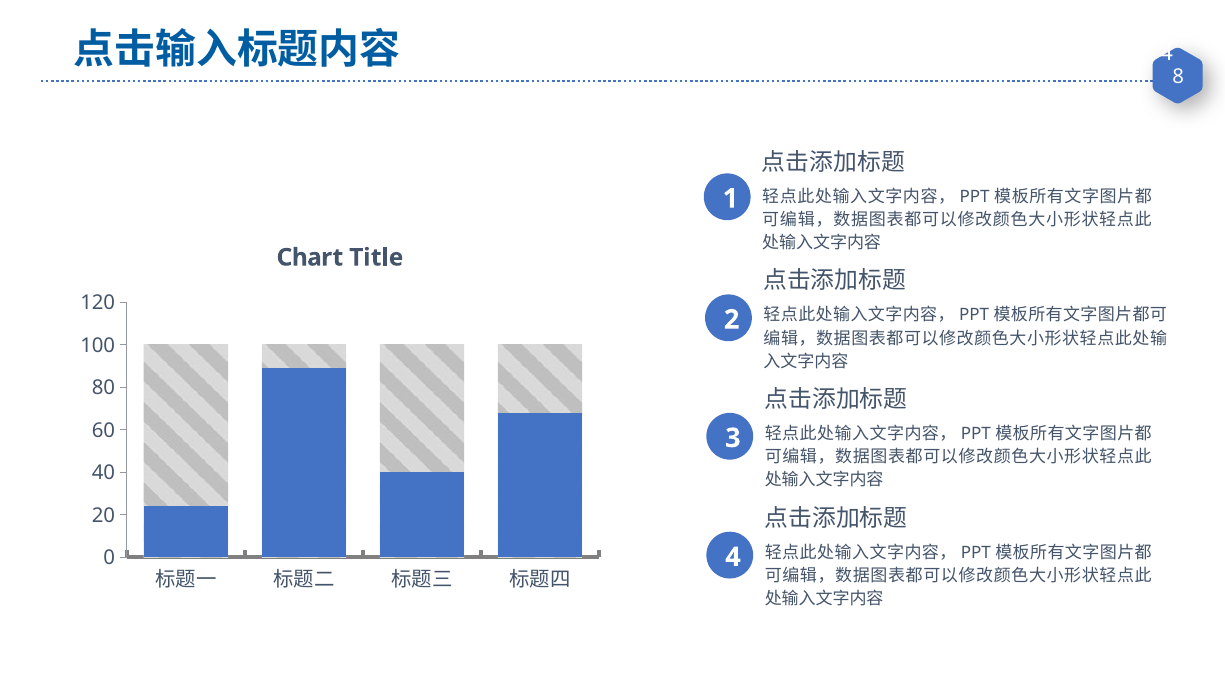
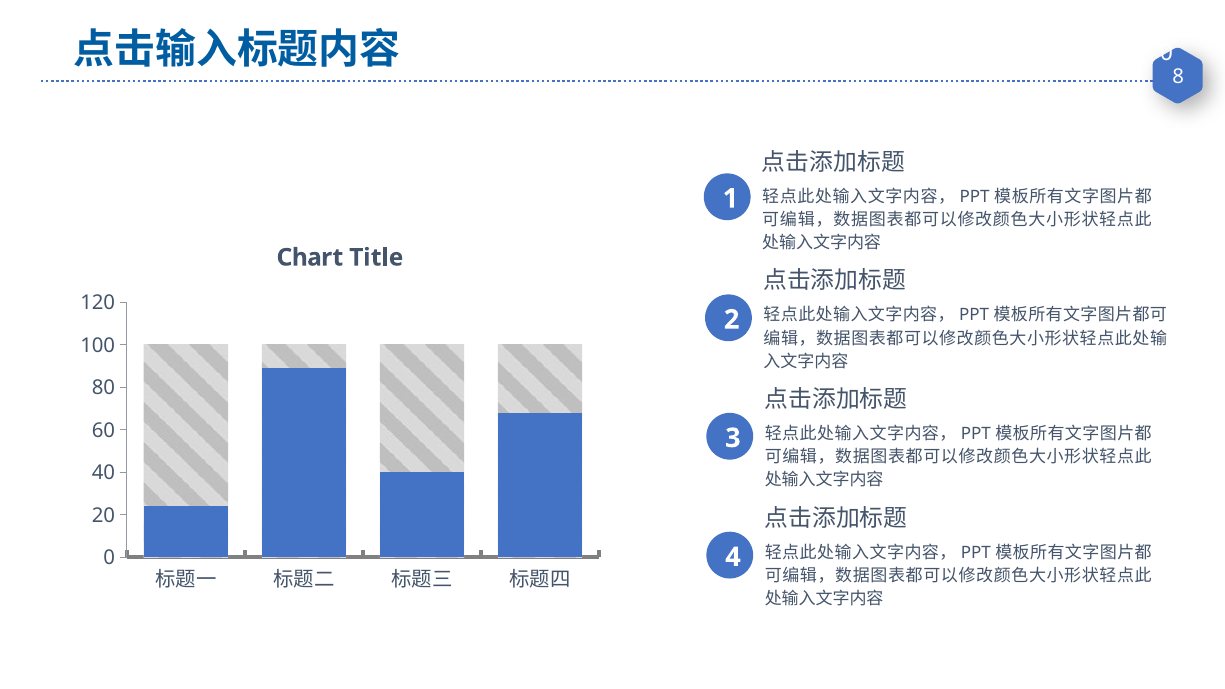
4 at (1166, 53): 4 -> 0
